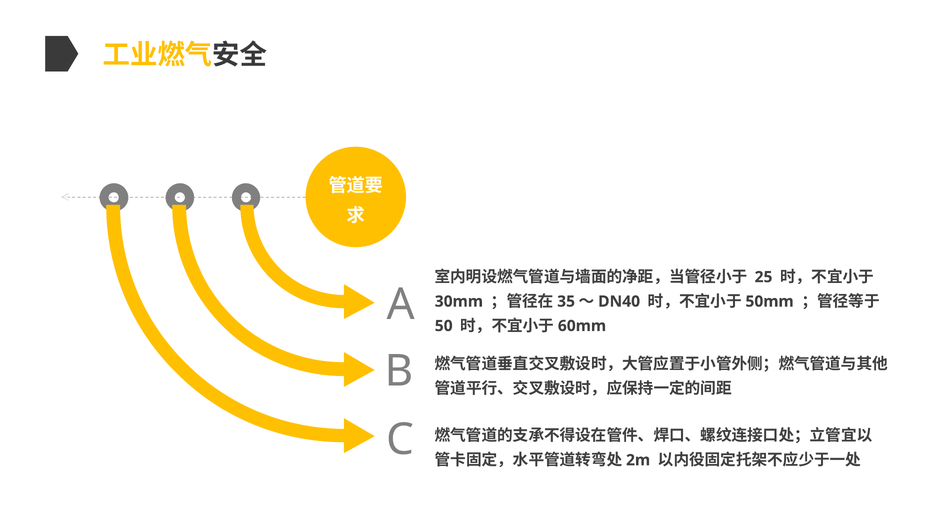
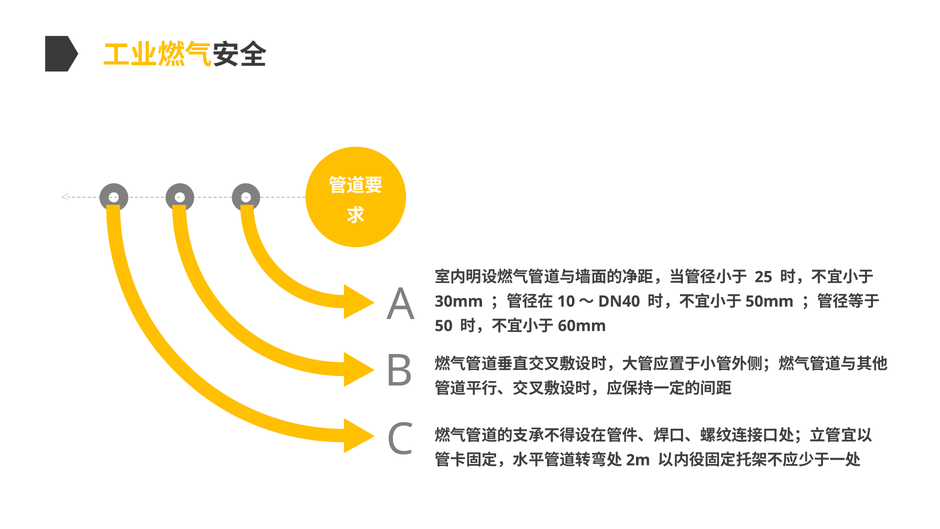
35: 35 -> 10
